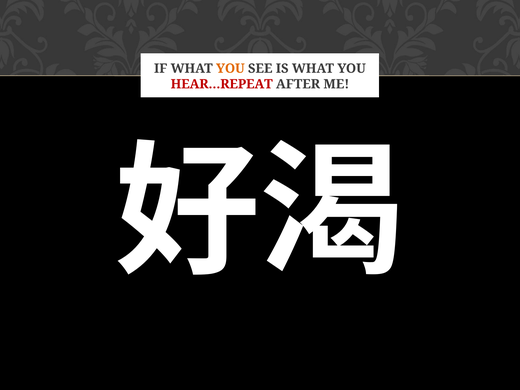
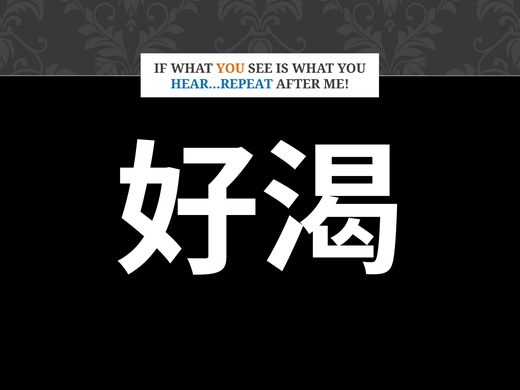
HEAR…REPEAT colour: red -> blue
